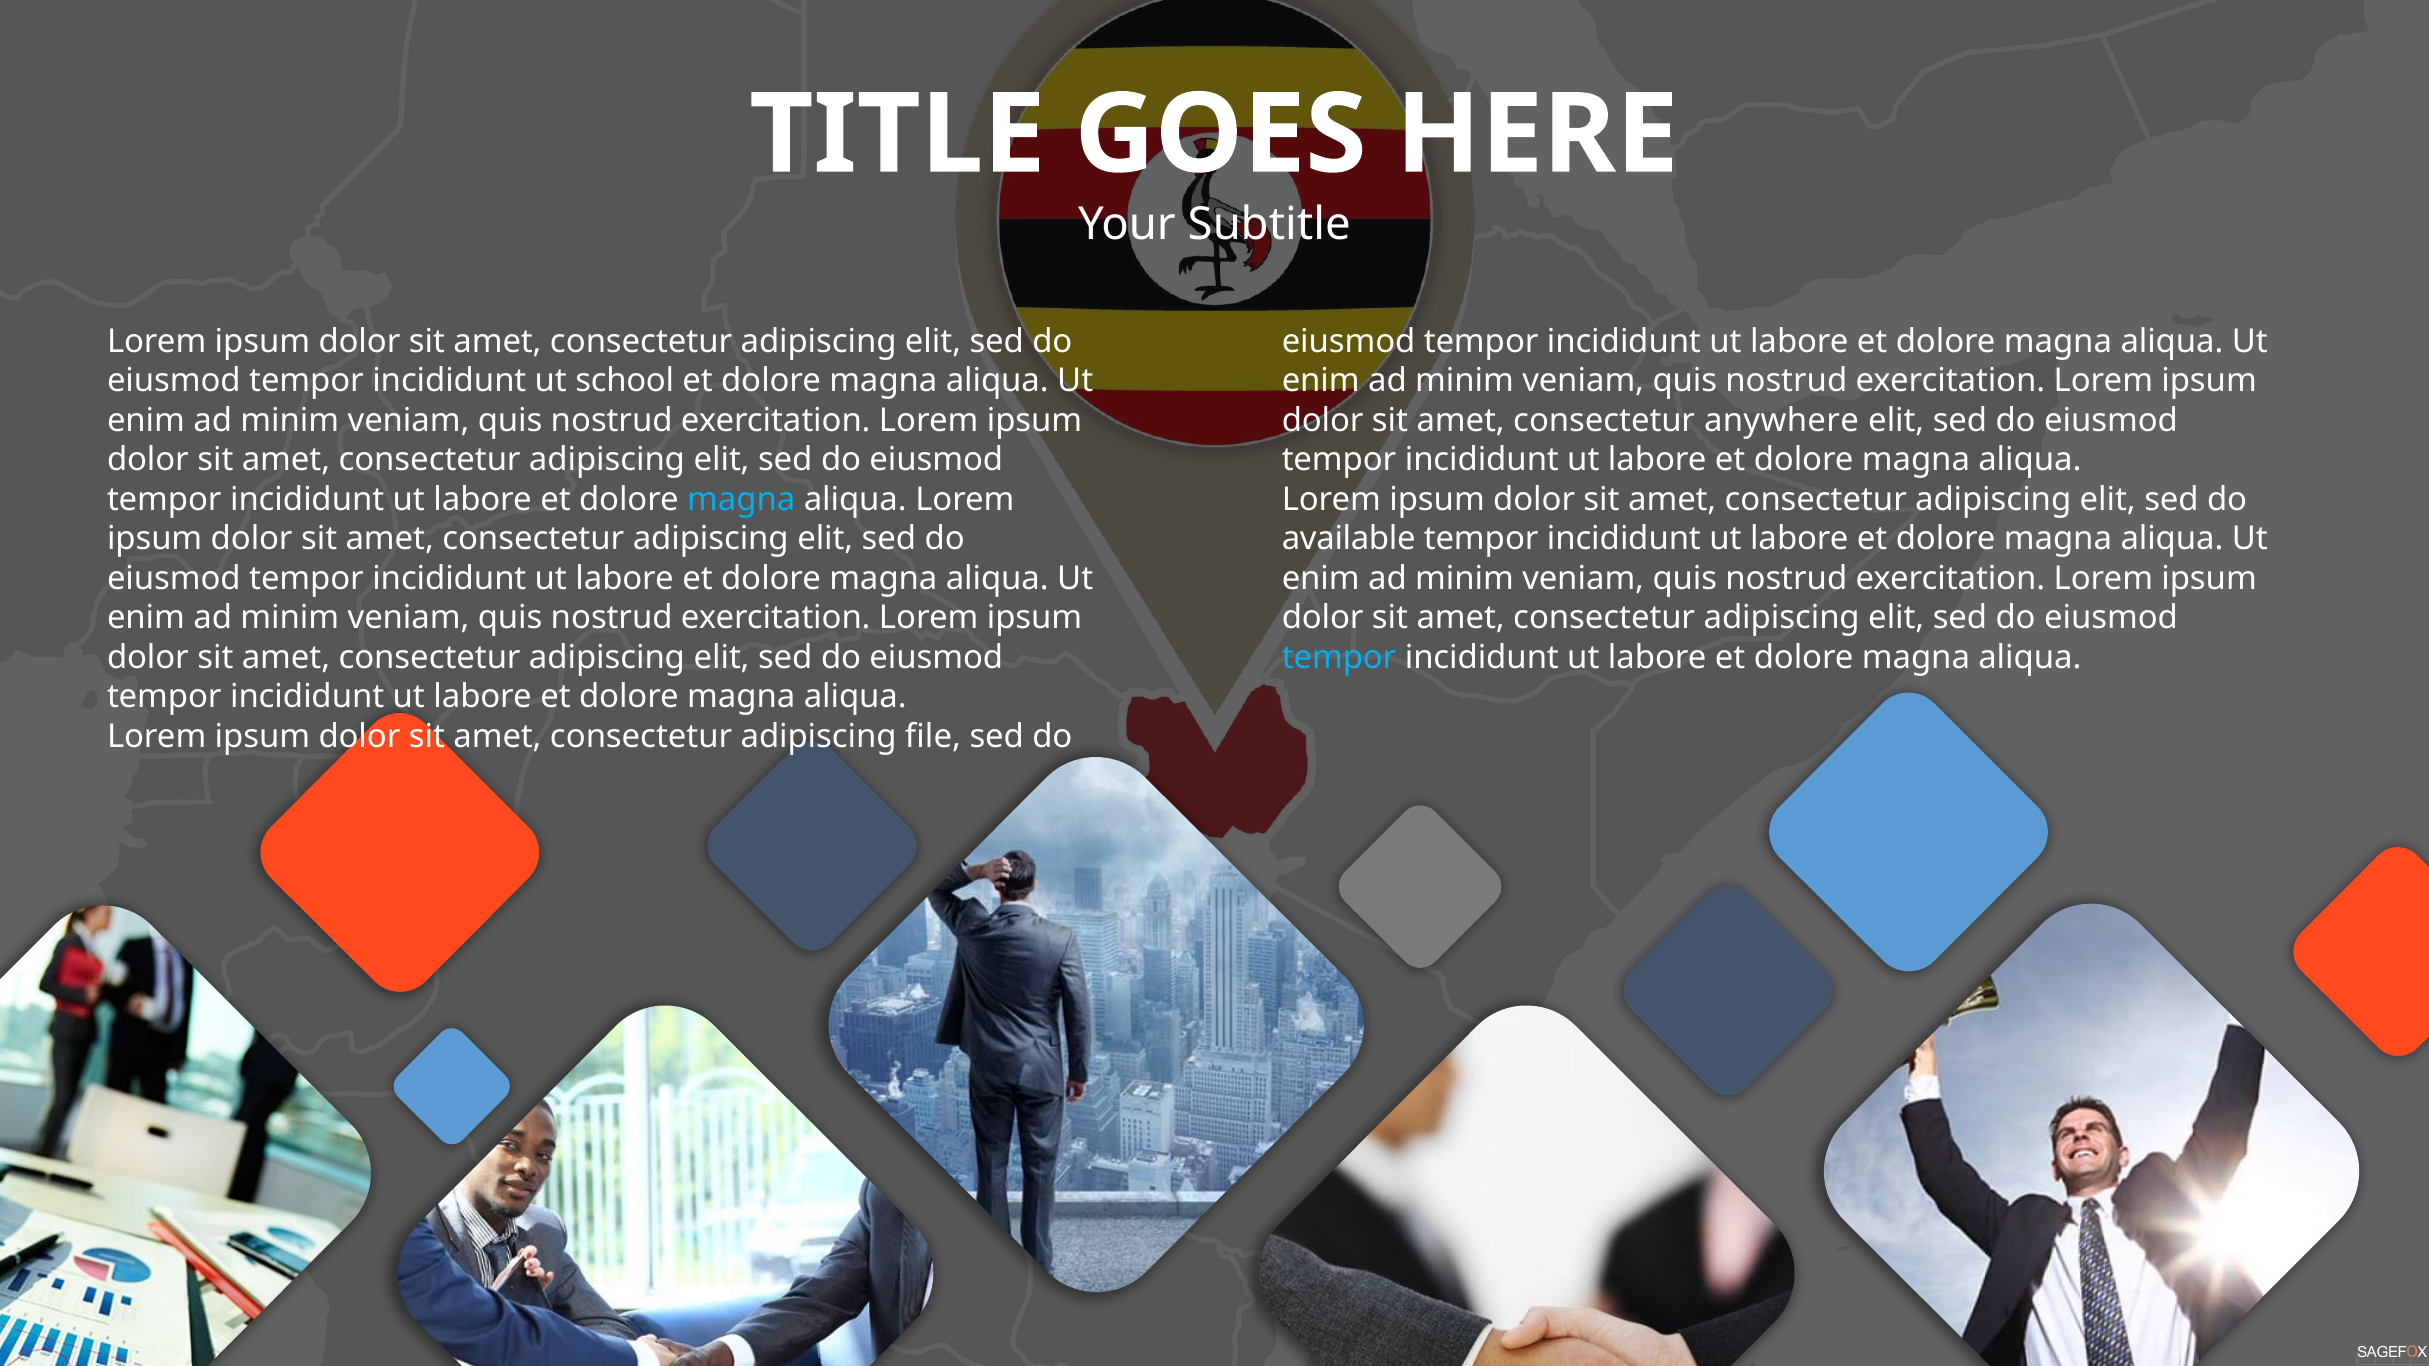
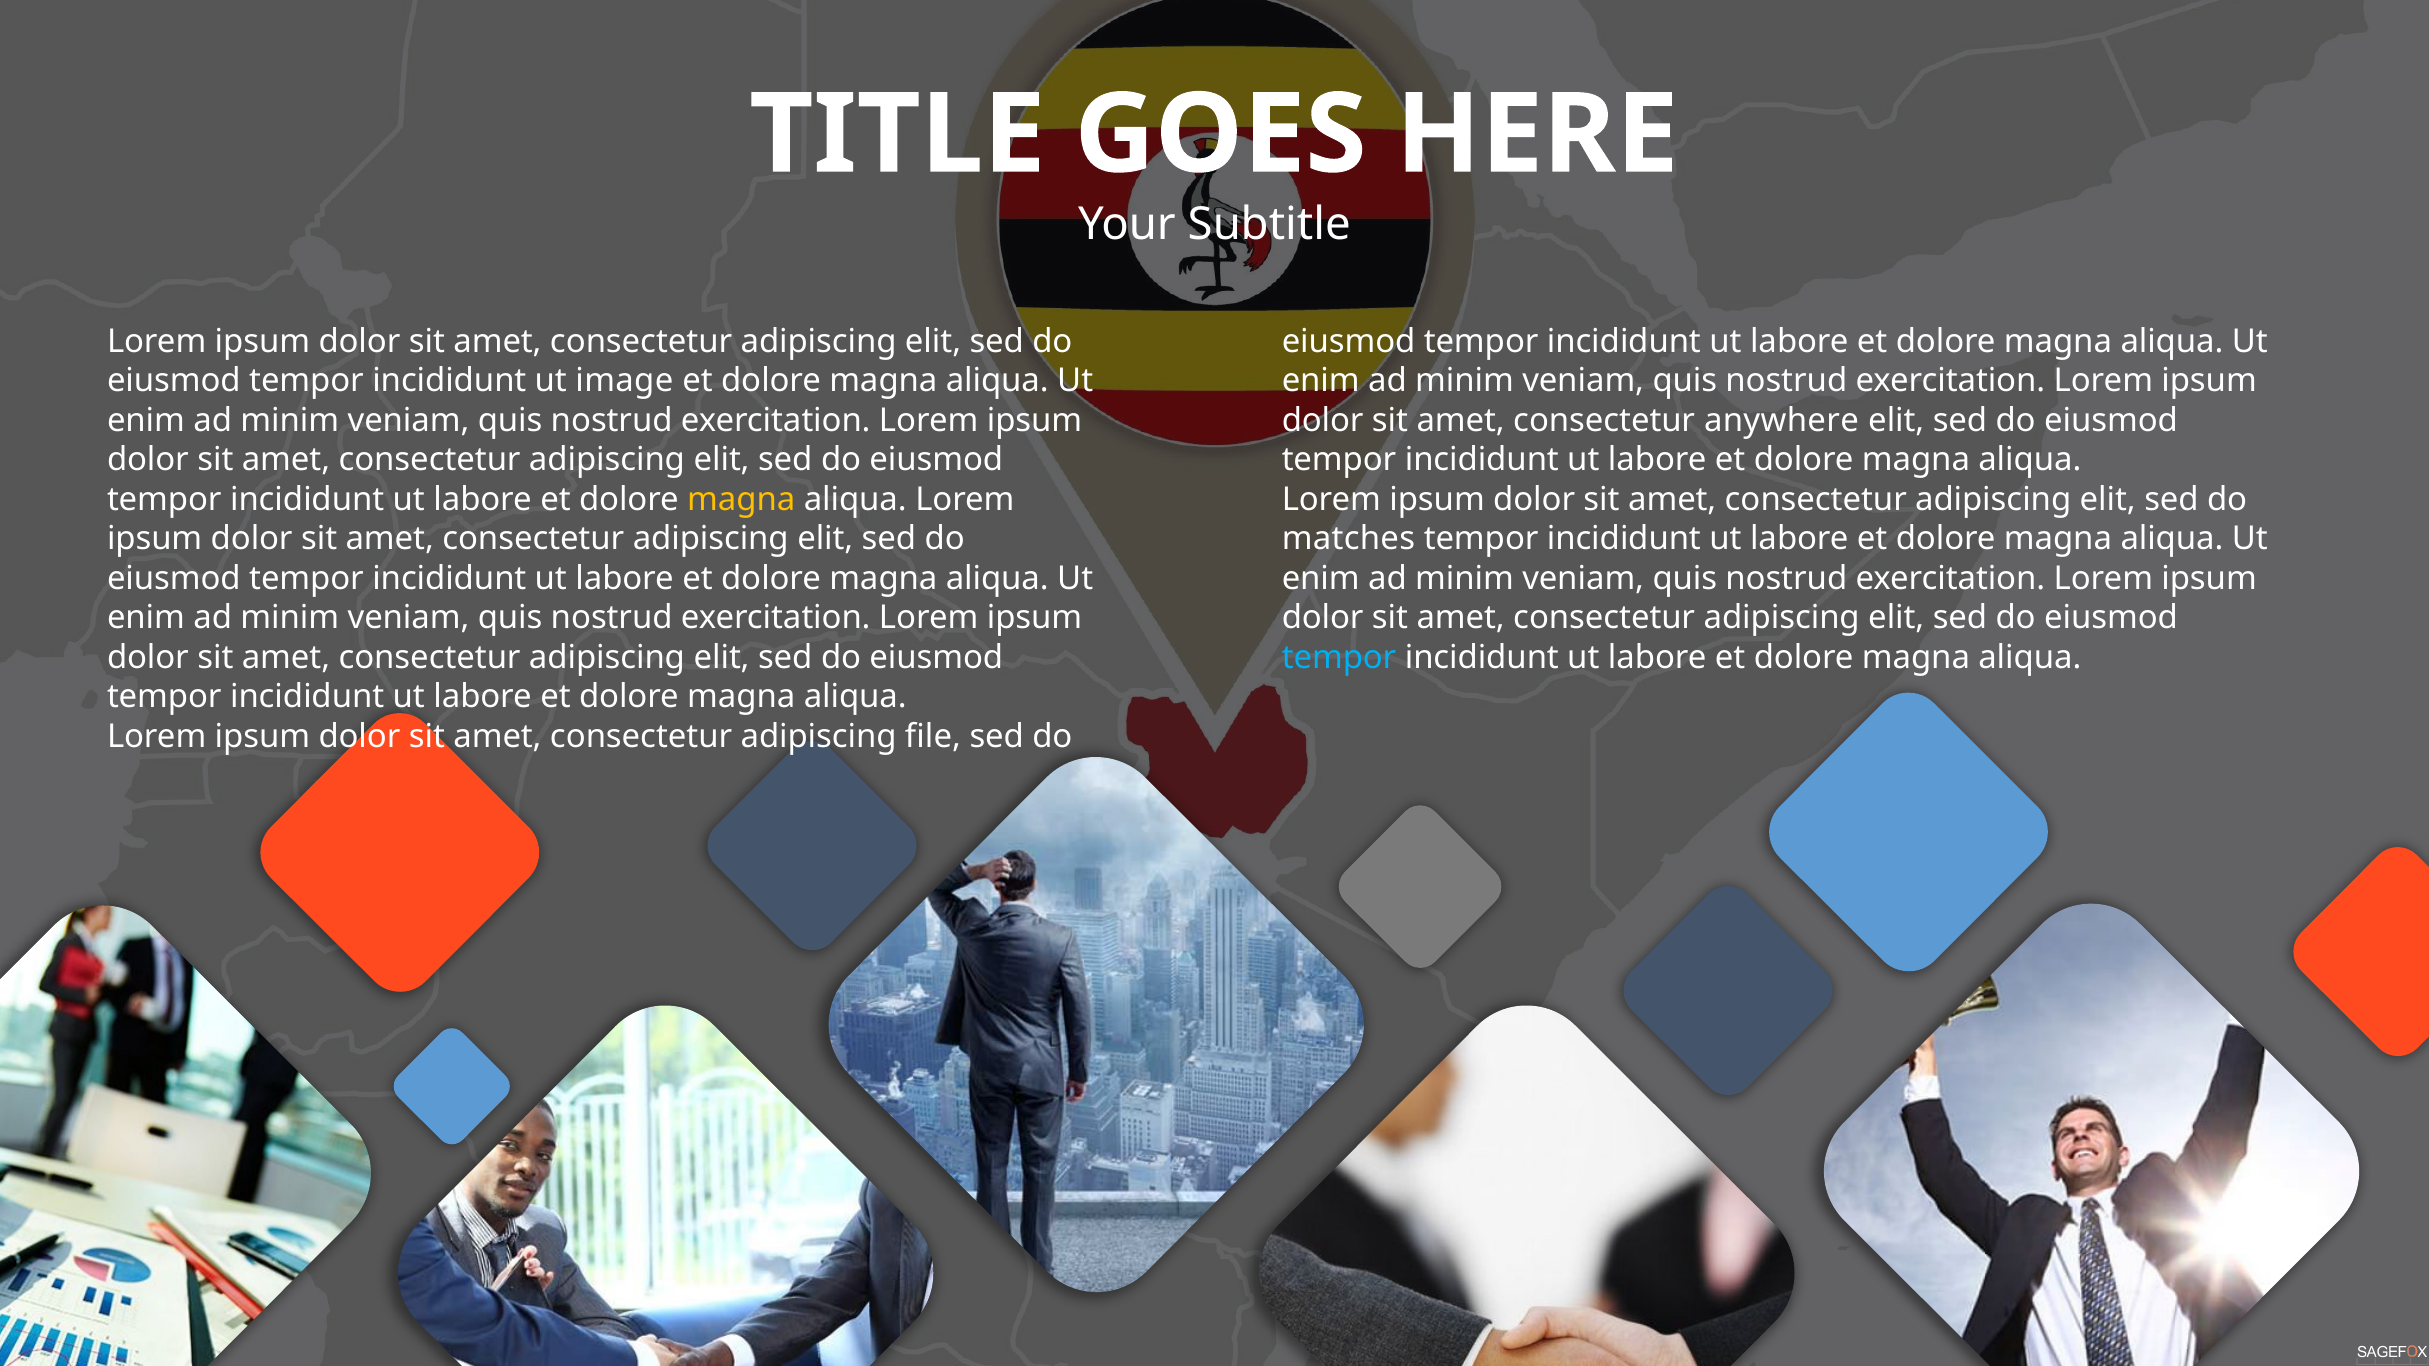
school: school -> image
magna at (741, 500) colour: light blue -> yellow
available: available -> matches
